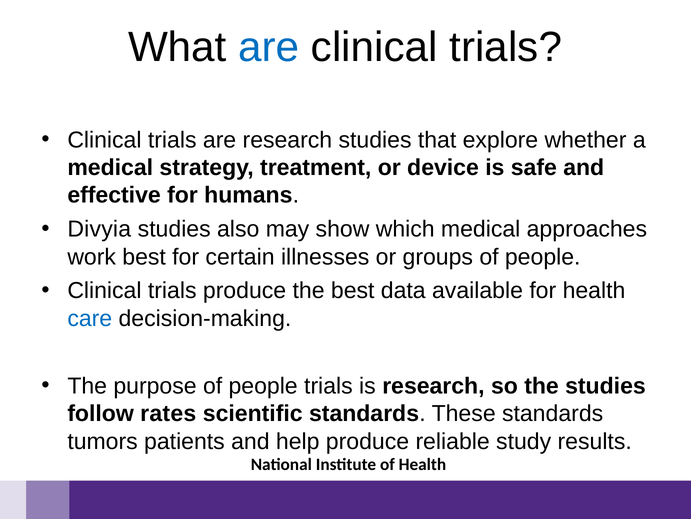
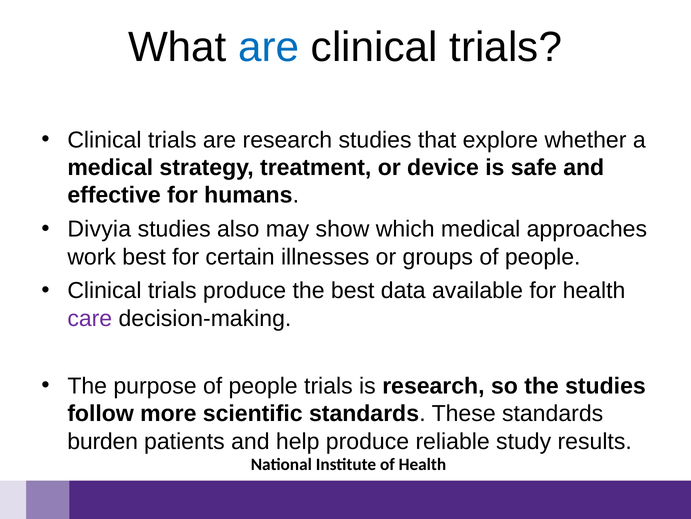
care colour: blue -> purple
rates: rates -> more
tumors: tumors -> burden
